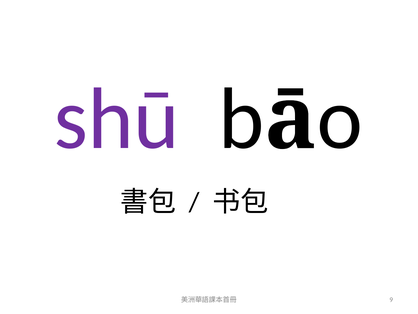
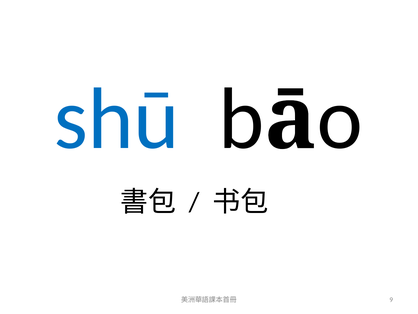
shū colour: purple -> blue
